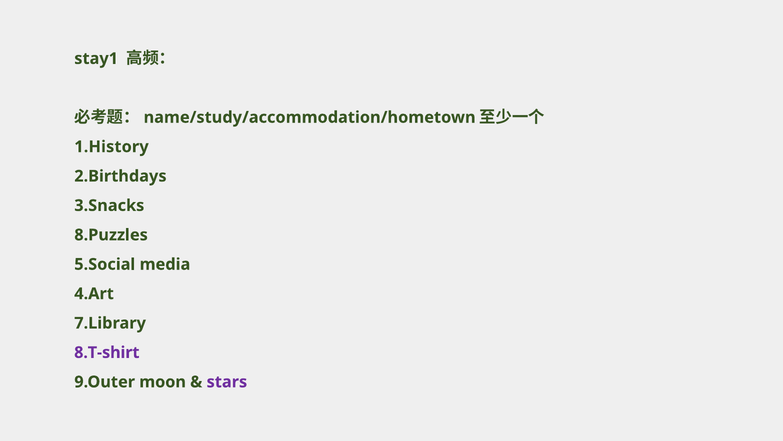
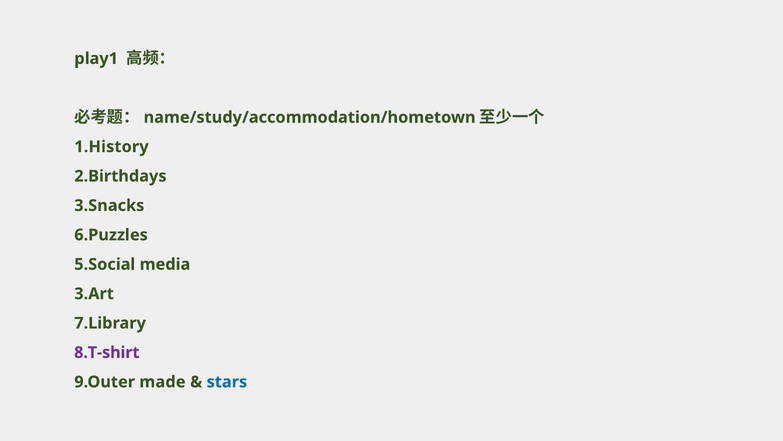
stay1: stay1 -> play1
8.Puzzles: 8.Puzzles -> 6.Puzzles
4.Art: 4.Art -> 3.Art
moon: moon -> made
stars colour: purple -> blue
